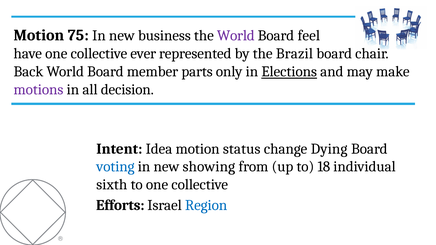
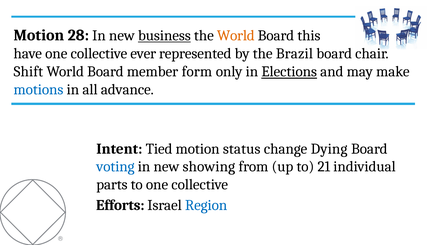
75: 75 -> 28
business underline: none -> present
World at (236, 36) colour: purple -> orange
feel: feel -> this
Back: Back -> Shift
parts: parts -> form
motions colour: purple -> blue
decision: decision -> advance
Idea: Idea -> Tied
18: 18 -> 21
sixth: sixth -> parts
